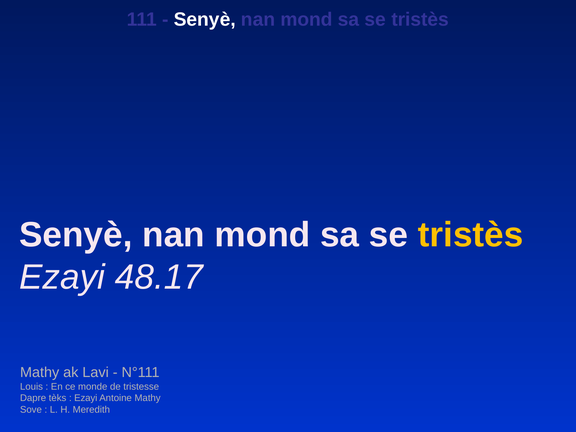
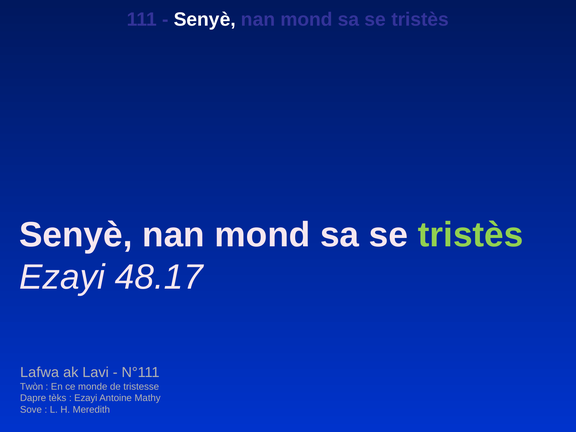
tristès at (471, 235) colour: yellow -> light green
Mathy at (40, 372): Mathy -> Lafwa
Louis: Louis -> Twòn
